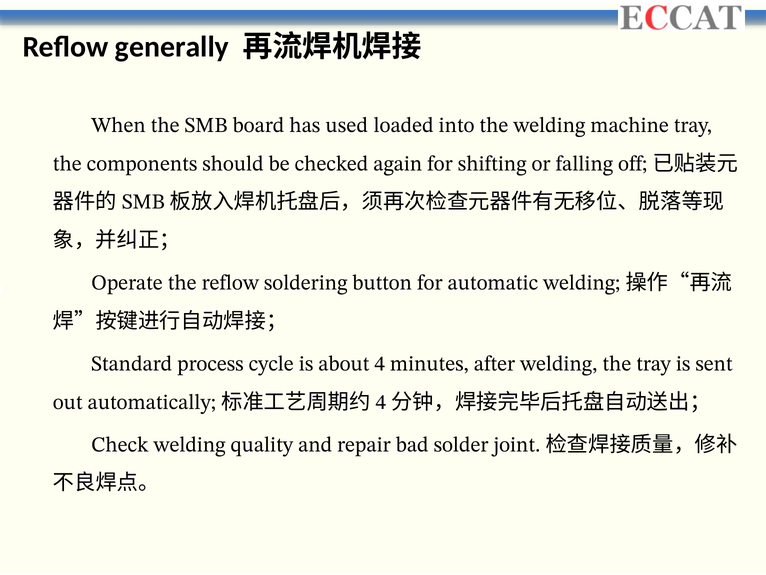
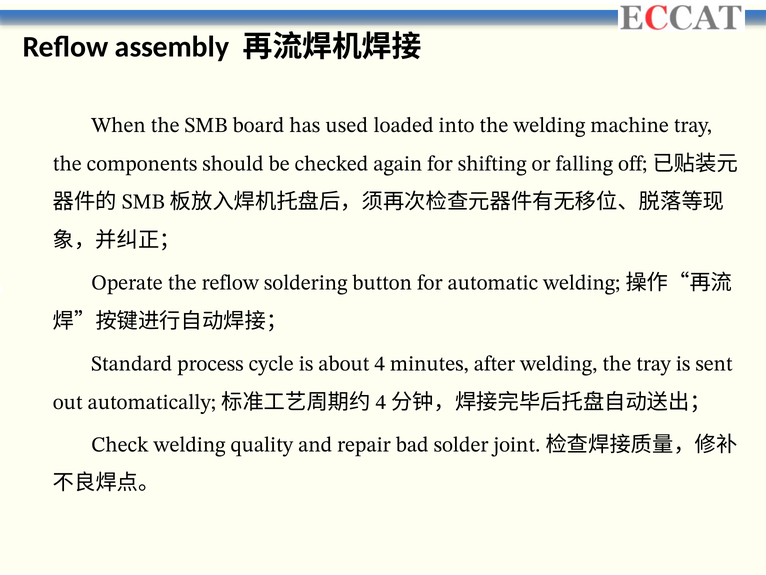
generally: generally -> assembly
